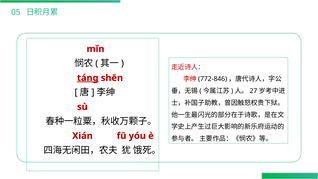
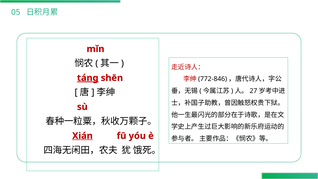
Xián underline: none -> present
